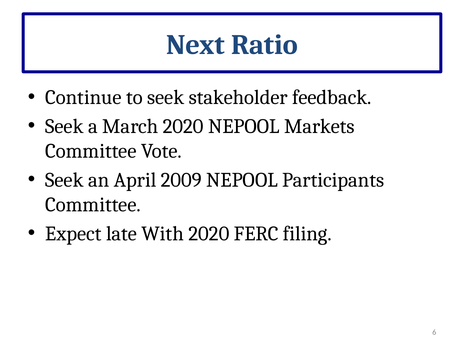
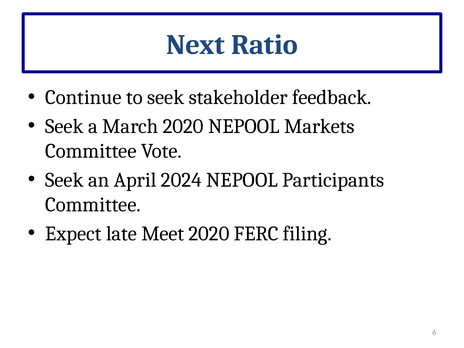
2009: 2009 -> 2024
With: With -> Meet
